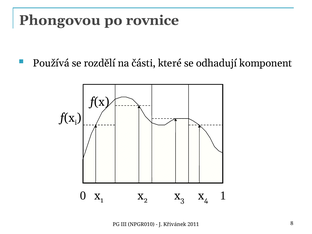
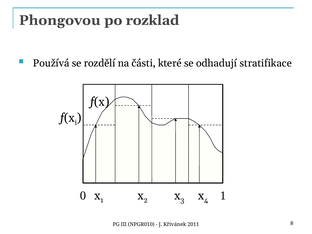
rovnice: rovnice -> rozklad
komponent: komponent -> stratifikace
